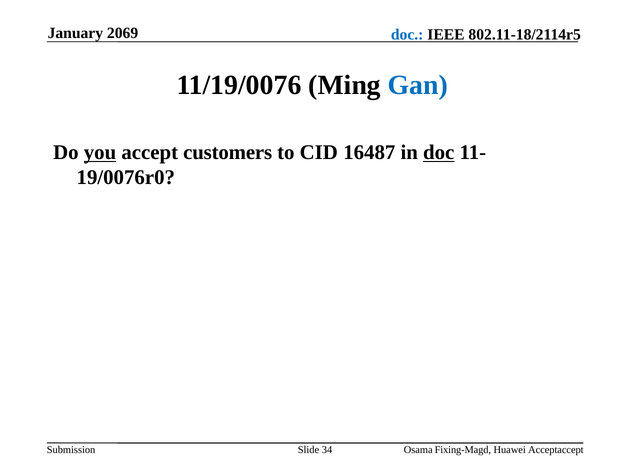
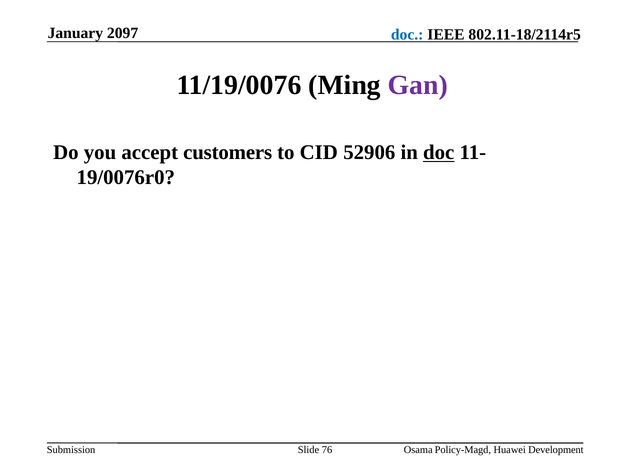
2069: 2069 -> 2097
Gan colour: blue -> purple
you underline: present -> none
16487: 16487 -> 52906
34: 34 -> 76
Fixing-Magd: Fixing-Magd -> Policy-Magd
Acceptaccept: Acceptaccept -> Development
